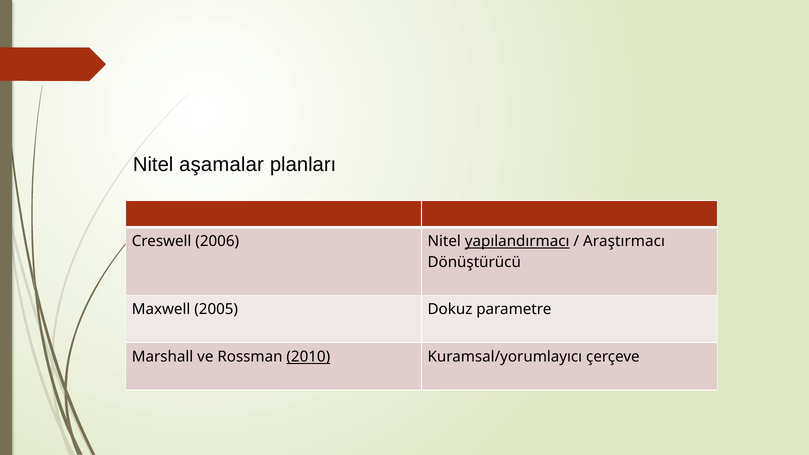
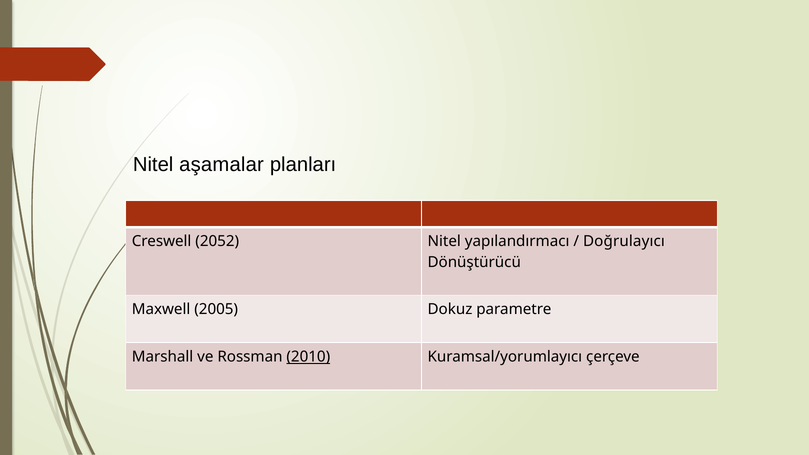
2006: 2006 -> 2052
yapılandırmacı underline: present -> none
Araştırmacı: Araştırmacı -> Doğrulayıcı
